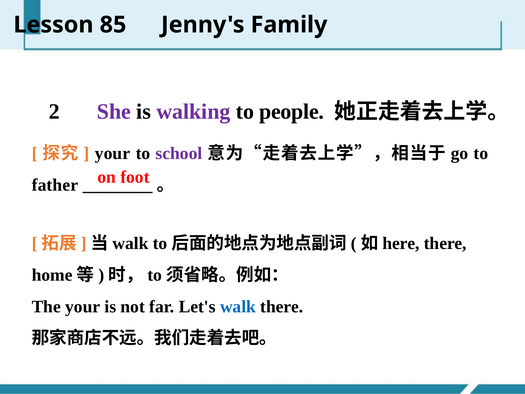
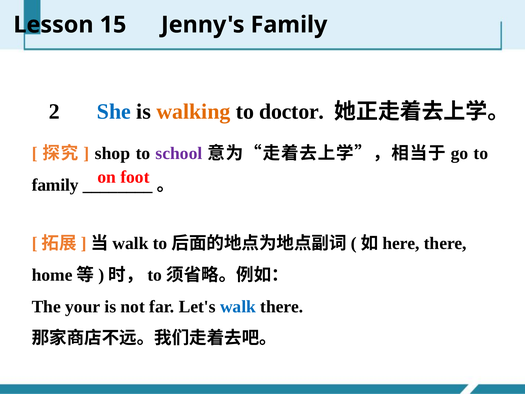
85: 85 -> 15
She colour: purple -> blue
walking colour: purple -> orange
people: people -> doctor
your at (113, 153): your -> shop
father at (55, 185): father -> family
